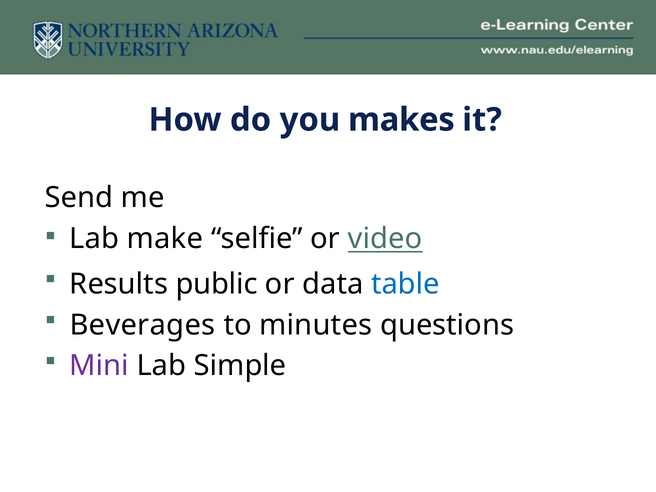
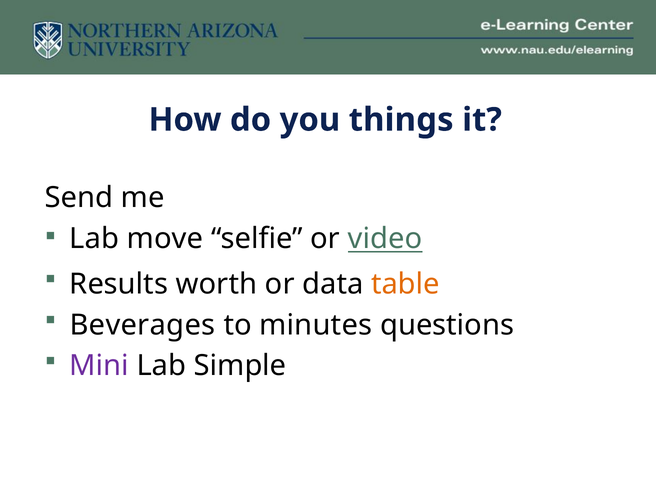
makes: makes -> things
make: make -> move
public: public -> worth
table colour: blue -> orange
